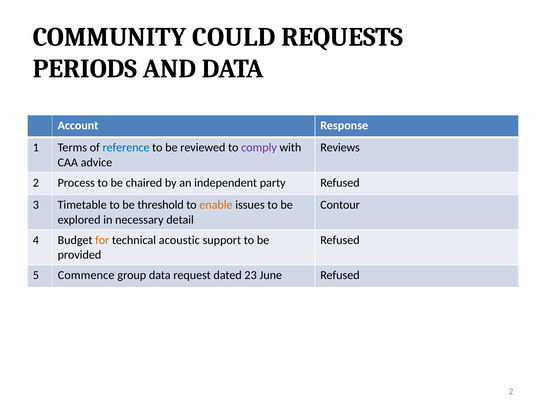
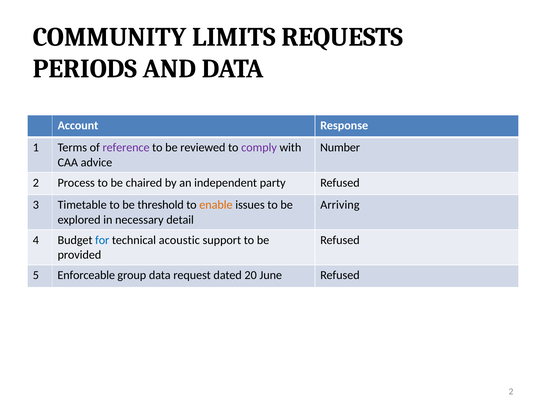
COULD: COULD -> LIMITS
reference colour: blue -> purple
Reviews: Reviews -> Number
Contour: Contour -> Arriving
for colour: orange -> blue
Commence: Commence -> Enforceable
23: 23 -> 20
